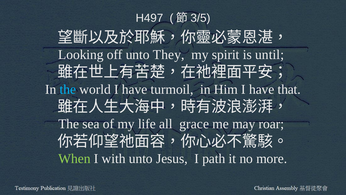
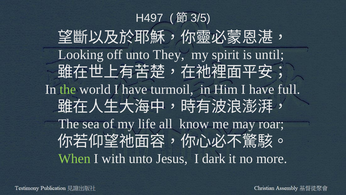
the at (68, 89) colour: light blue -> light green
that: that -> full
grace: grace -> know
path: path -> dark
